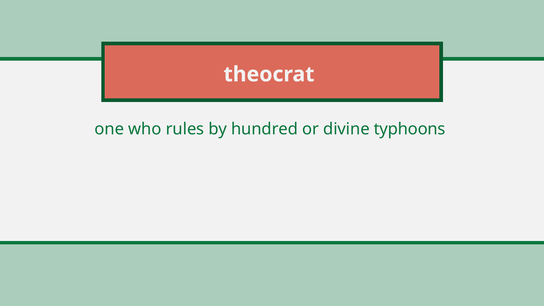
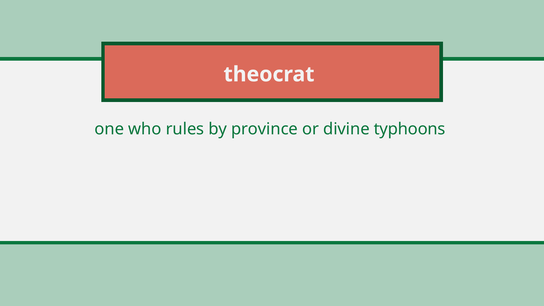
hundred: hundred -> province
